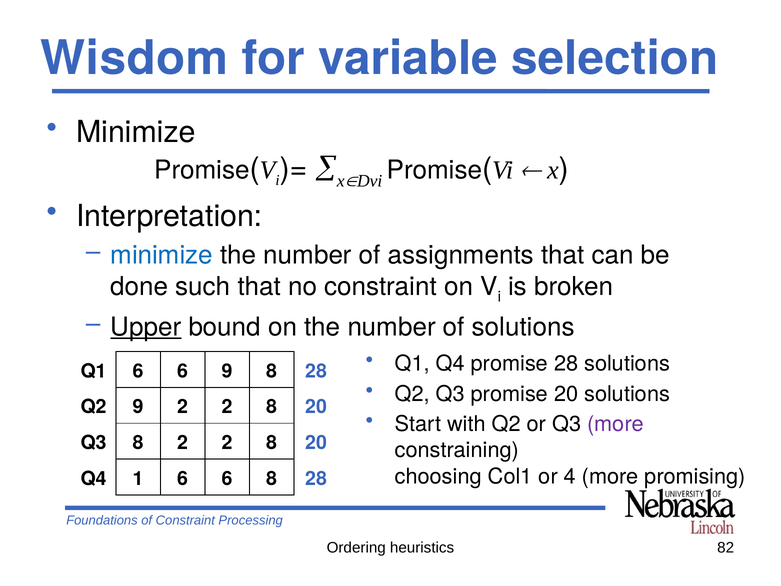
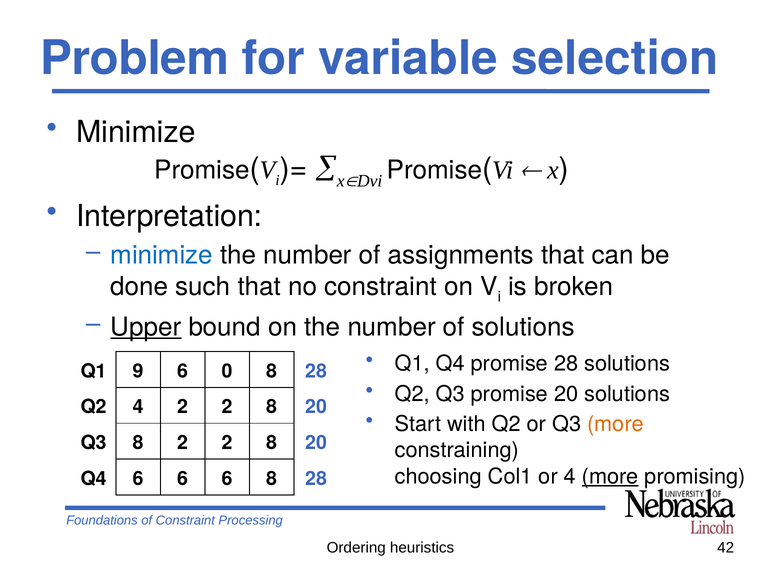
Wisdom: Wisdom -> Problem
Q1 6: 6 -> 9
6 9: 9 -> 0
Q2 9: 9 -> 4
more at (616, 424) colour: purple -> orange
more at (610, 476) underline: none -> present
Q4 1: 1 -> 6
82: 82 -> 42
